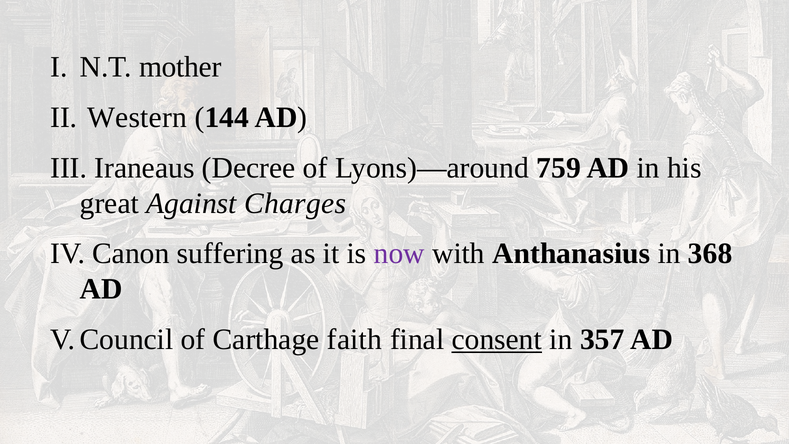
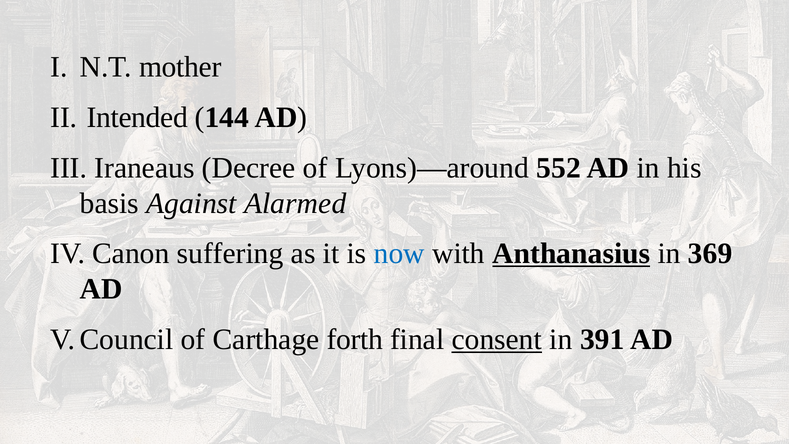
Western: Western -> Intended
759: 759 -> 552
great: great -> basis
Charges: Charges -> Alarmed
now colour: purple -> blue
Anthanasius underline: none -> present
368: 368 -> 369
faith: faith -> forth
357: 357 -> 391
